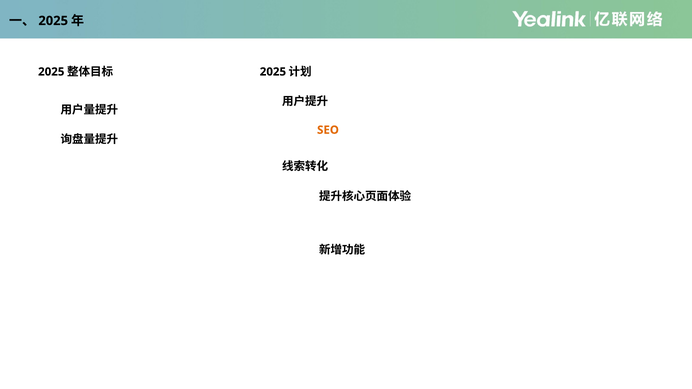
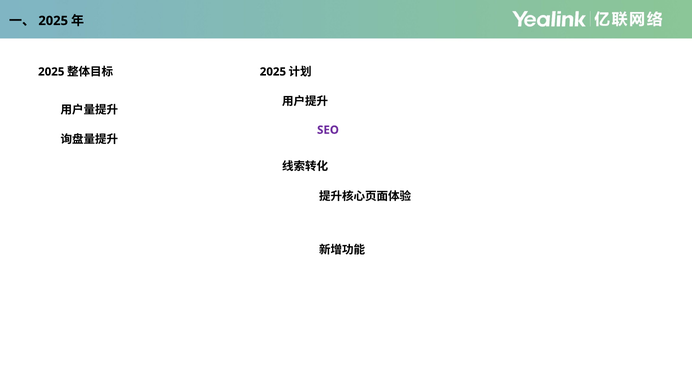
SEO colour: orange -> purple
